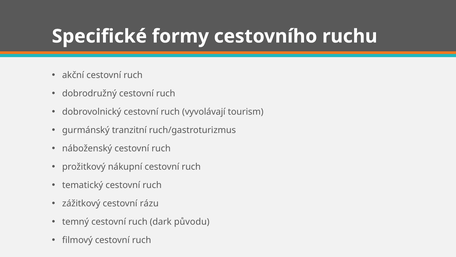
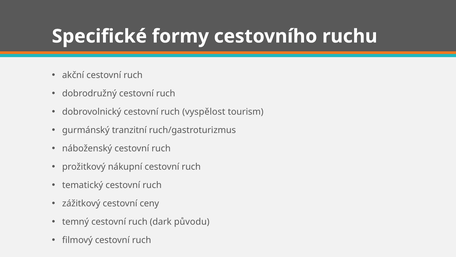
vyvolávají: vyvolávají -> vyspělost
rázu: rázu -> ceny
